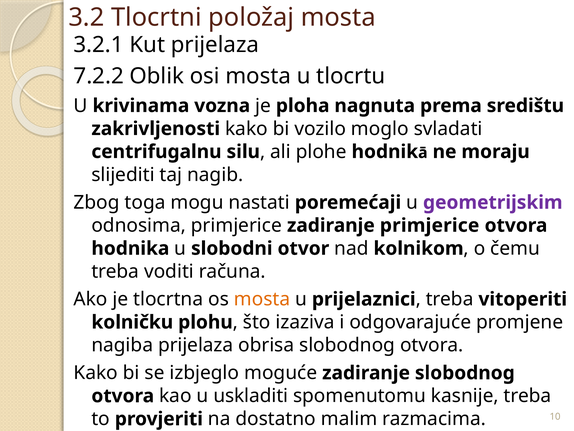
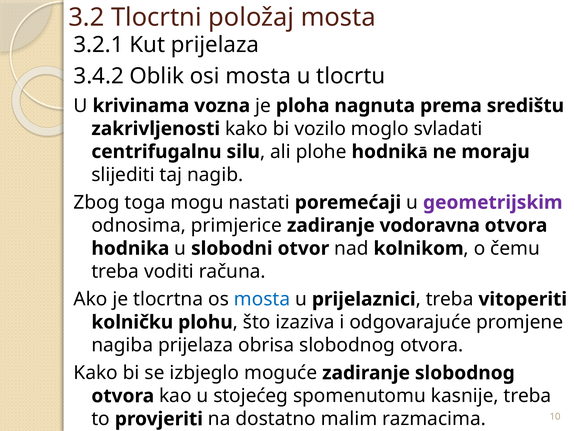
7.2.2: 7.2.2 -> 3.4.2
zadiranje primjerice: primjerice -> vodoravna
mosta at (262, 299) colour: orange -> blue
uskladiti: uskladiti -> stojećeg
